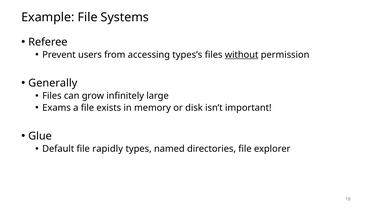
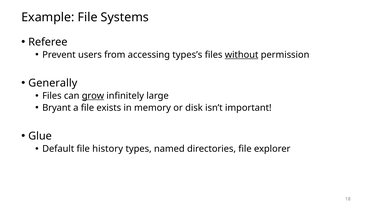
grow underline: none -> present
Exams: Exams -> Bryant
rapidly: rapidly -> history
